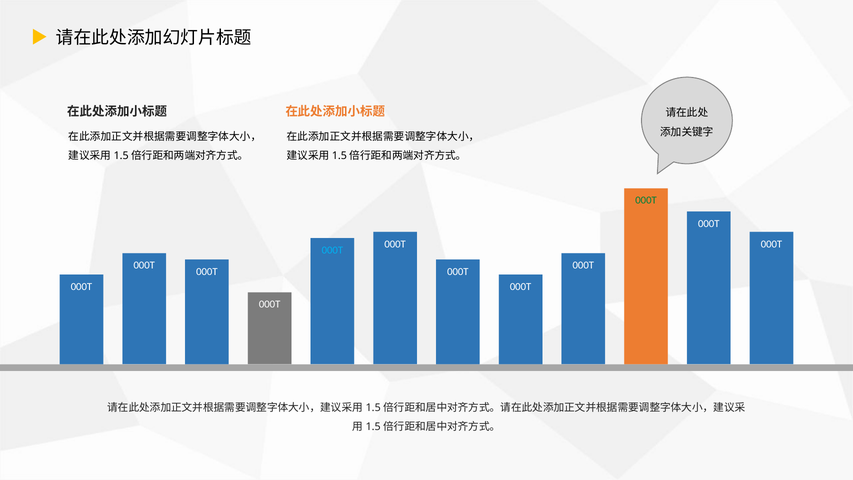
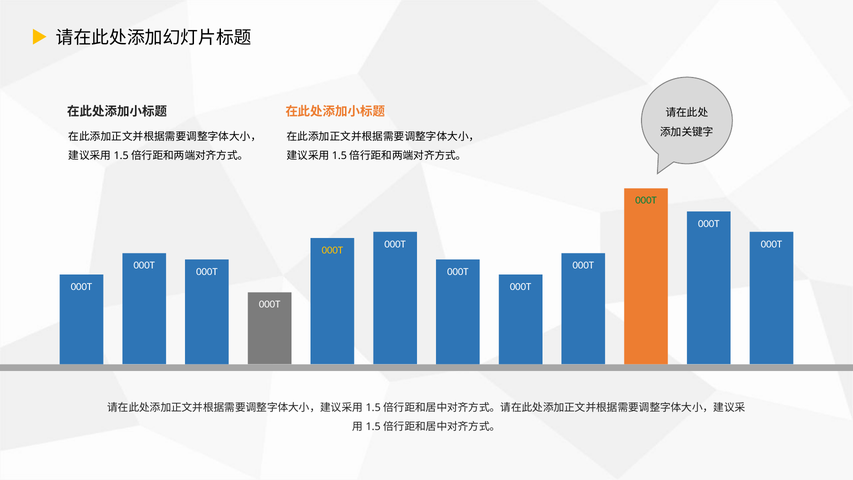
000T at (332, 250) colour: light blue -> yellow
